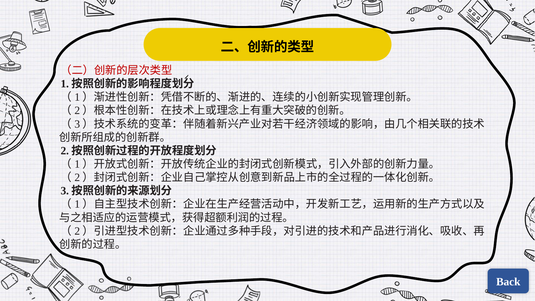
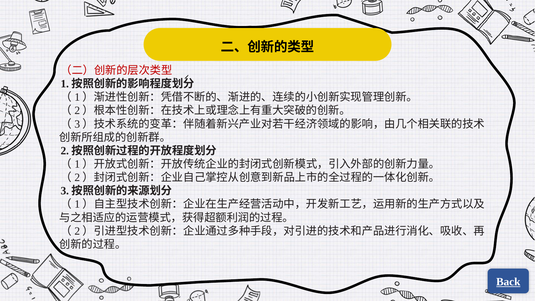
Back underline: none -> present
